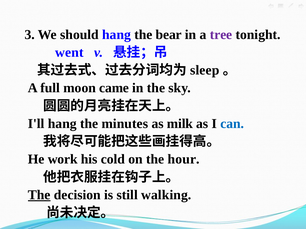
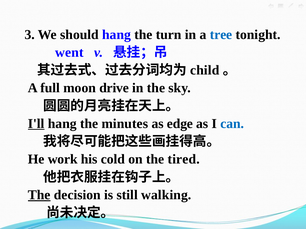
bear: bear -> turn
tree colour: purple -> blue
sleep: sleep -> child
came: came -> drive
I'll underline: none -> present
milk: milk -> edge
hour: hour -> tired
